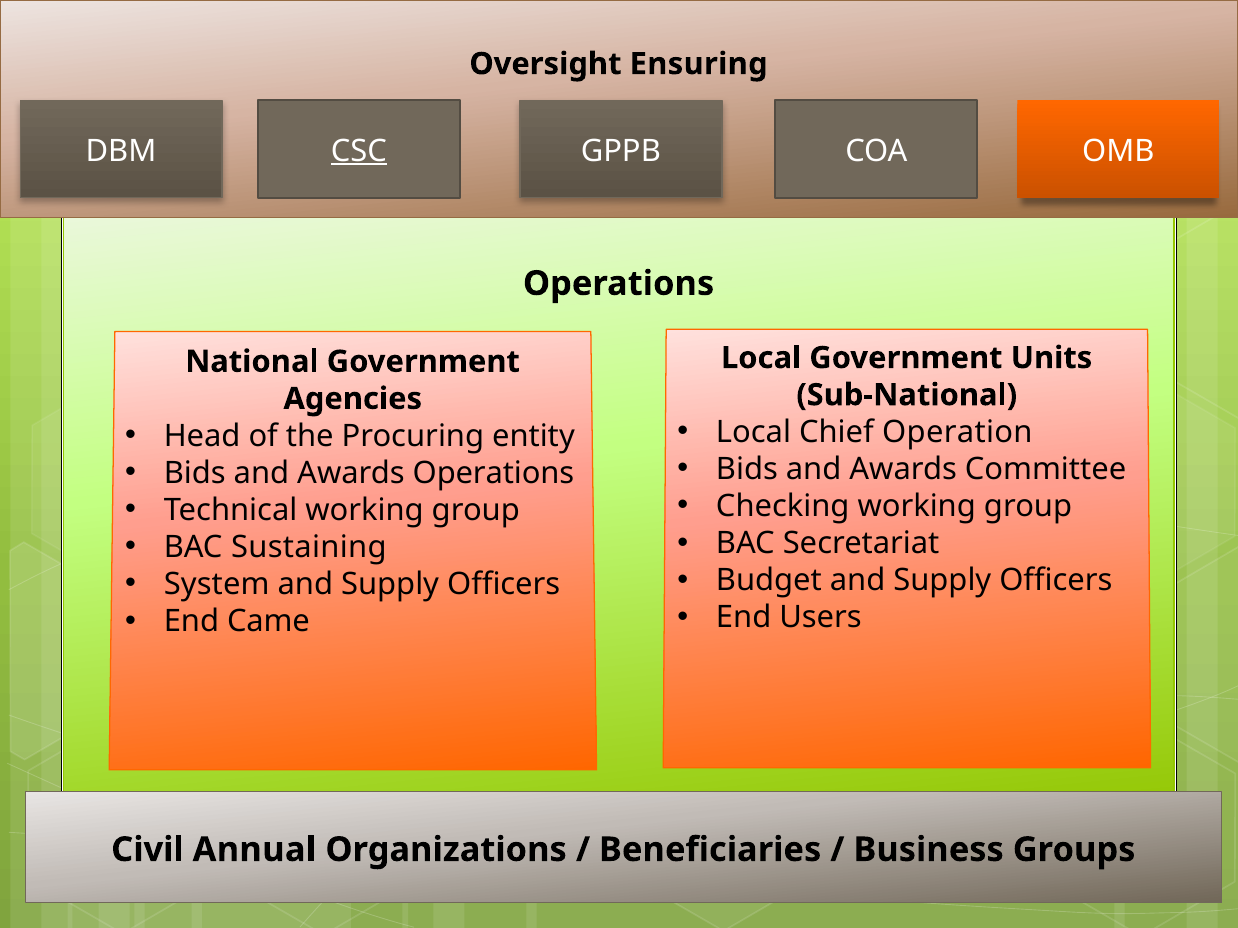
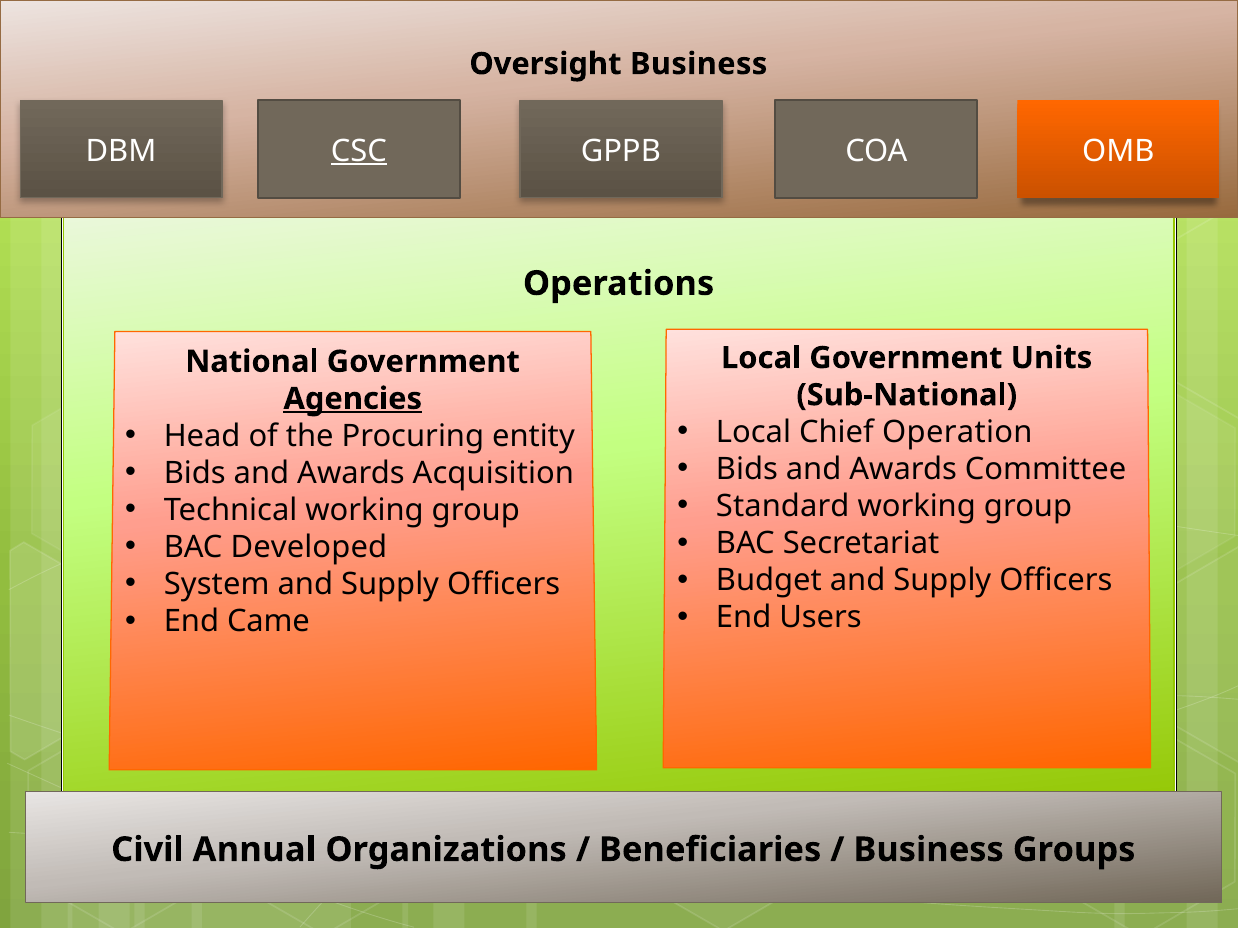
Oversight Ensuring: Ensuring -> Business
Agencies underline: none -> present
Awards Operations: Operations -> Acquisition
Checking: Checking -> Standard
Sustaining: Sustaining -> Developed
